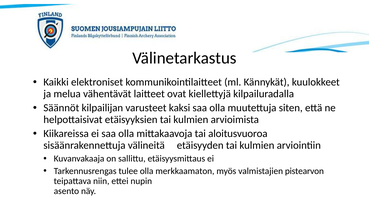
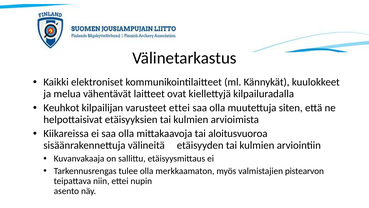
Säännöt: Säännöt -> Keuhkot
varusteet kaksi: kaksi -> ettei
